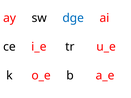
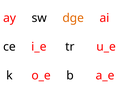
dge colour: blue -> orange
